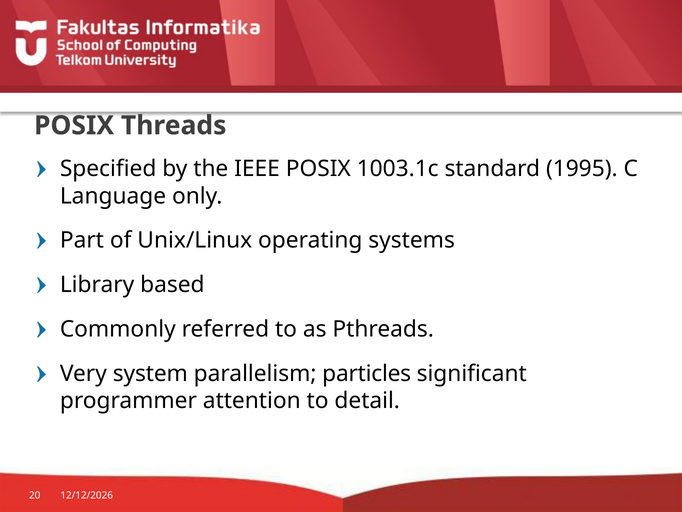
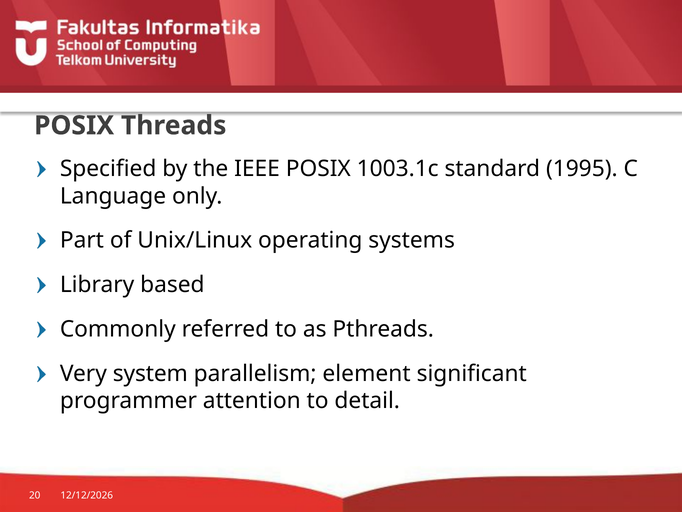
particles: particles -> element
